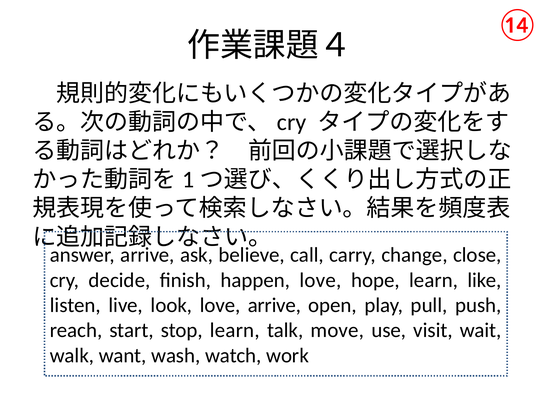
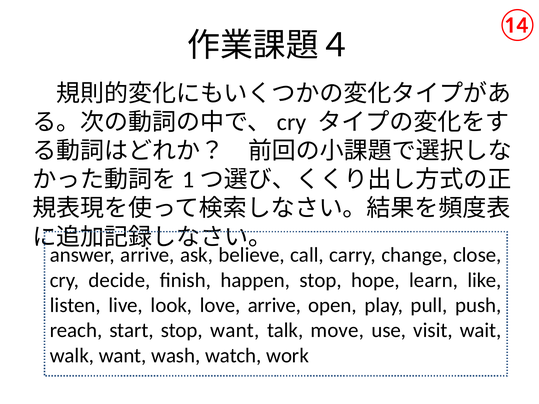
happen love: love -> stop
stop learn: learn -> want
